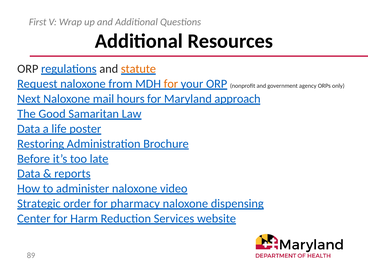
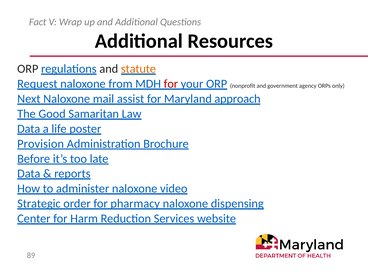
First: First -> Fact
for at (171, 84) colour: orange -> red
hours: hours -> assist
Restoring: Restoring -> Provision
